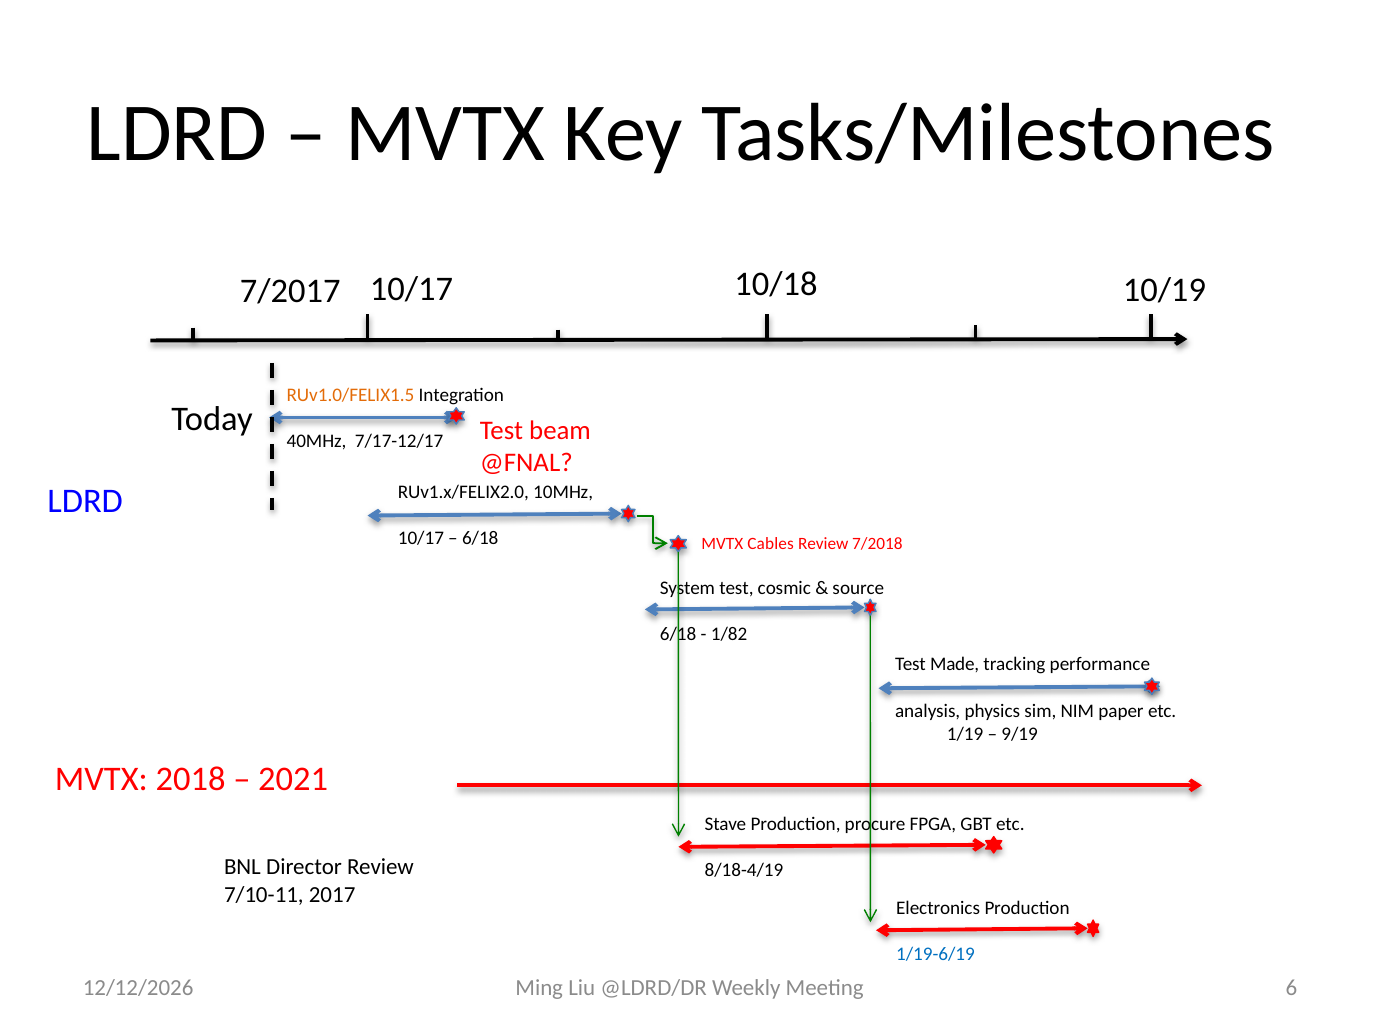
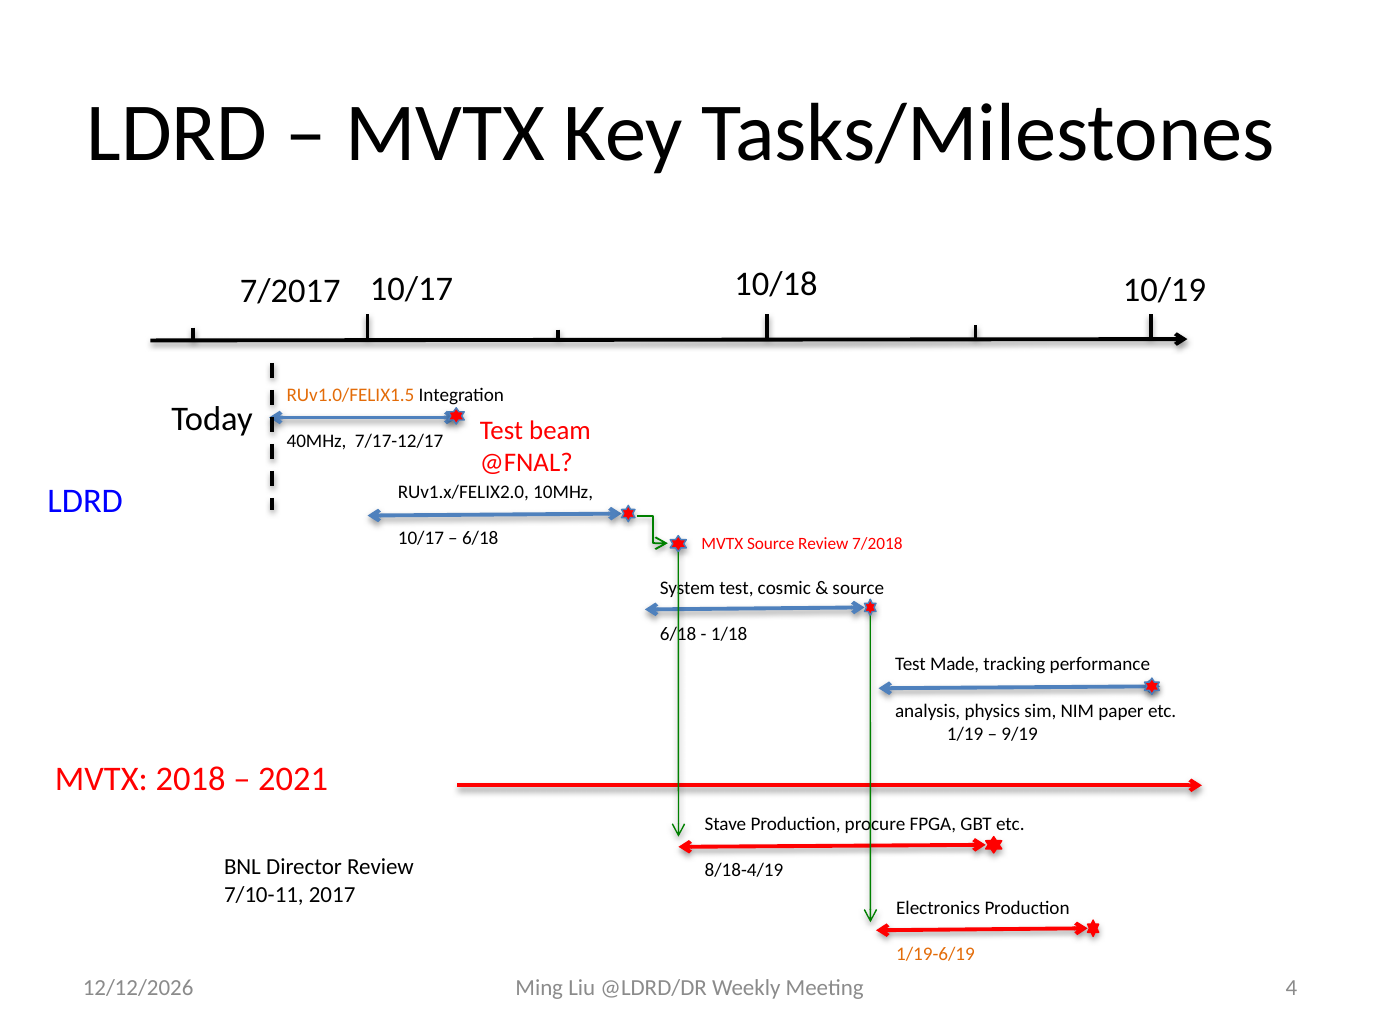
MVTX Cables: Cables -> Source
1/82: 1/82 -> 1/18
1/19-6/19 colour: blue -> orange
6: 6 -> 4
